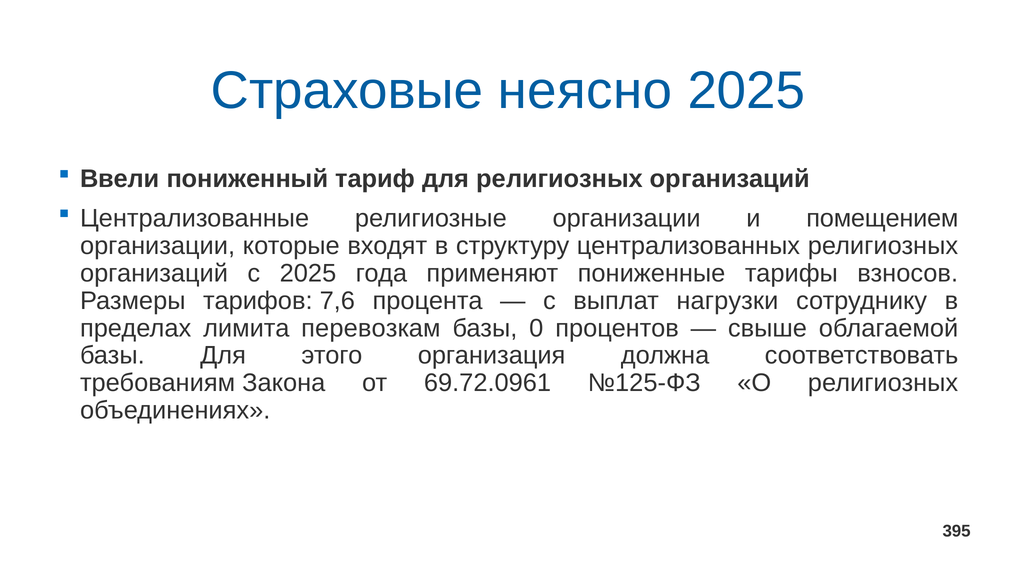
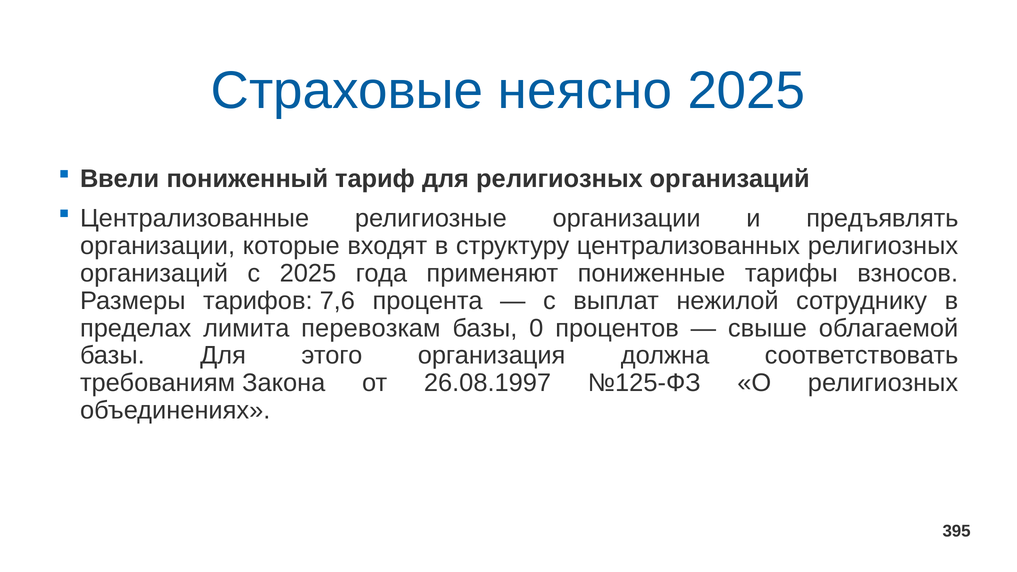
помещением: помещением -> предъявлять
нагрузки: нагрузки -> нежилой
69.72.0961: 69.72.0961 -> 26.08.1997
